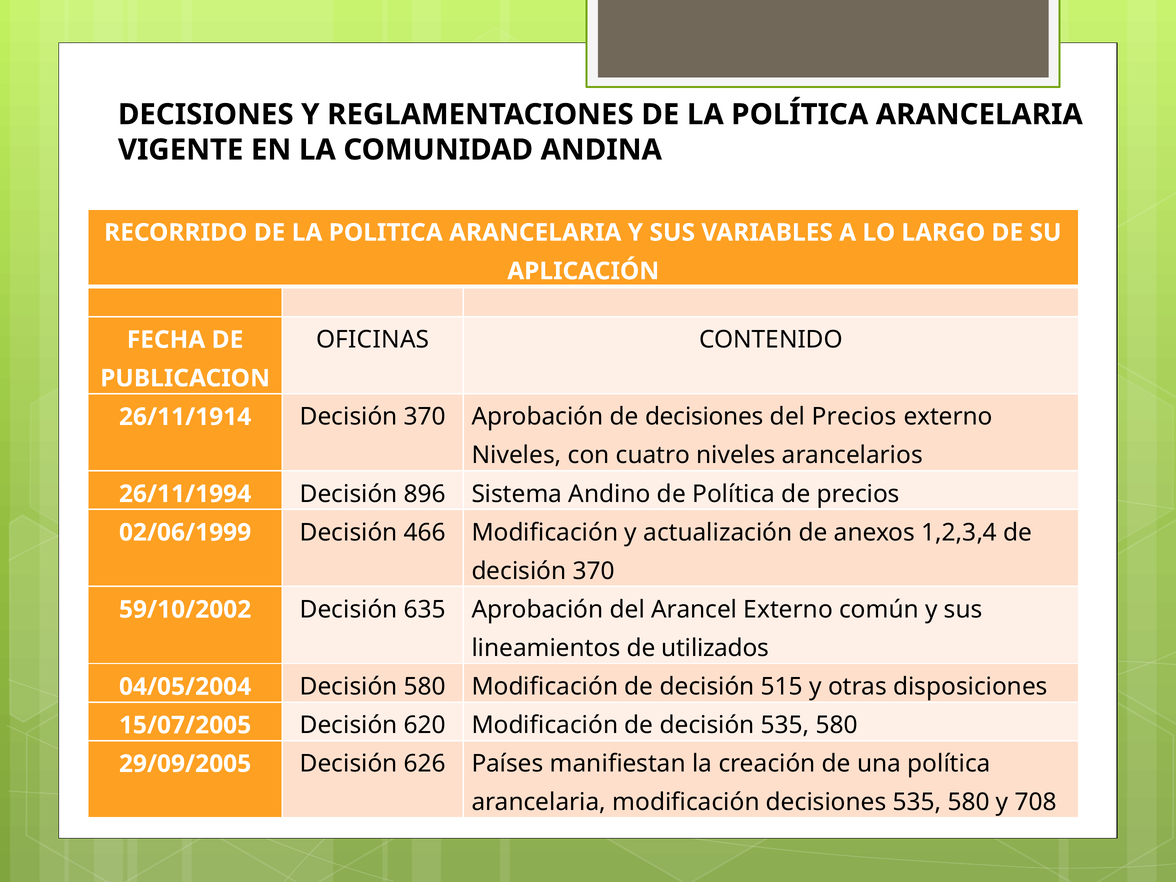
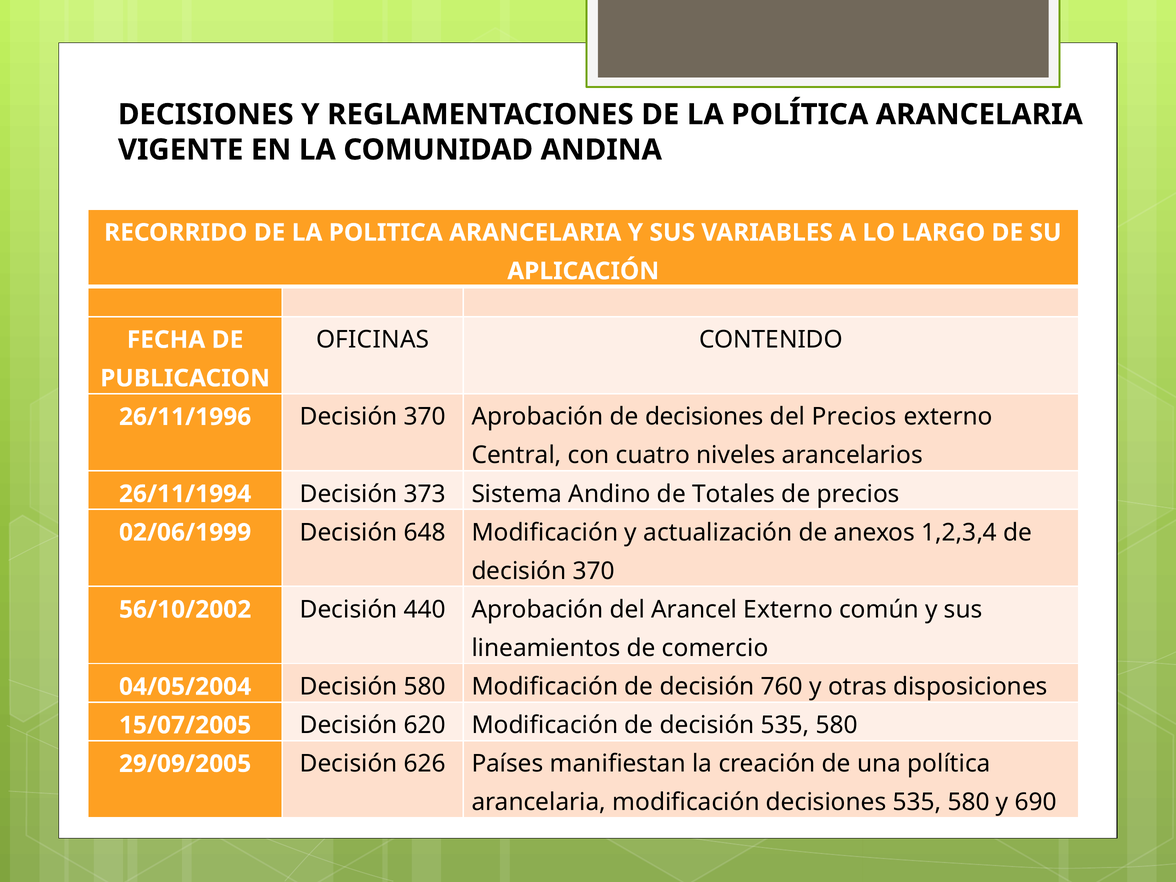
26/11/1914: 26/11/1914 -> 26/11/1996
Niveles at (517, 455): Niveles -> Central
896: 896 -> 373
de Política: Política -> Totales
466: 466 -> 648
59/10/2002: 59/10/2002 -> 56/10/2002
635: 635 -> 440
utilizados: utilizados -> comercio
515: 515 -> 760
708: 708 -> 690
